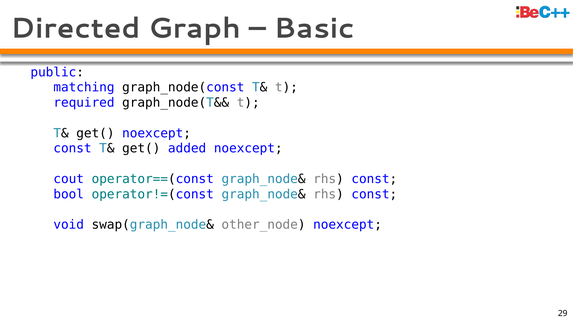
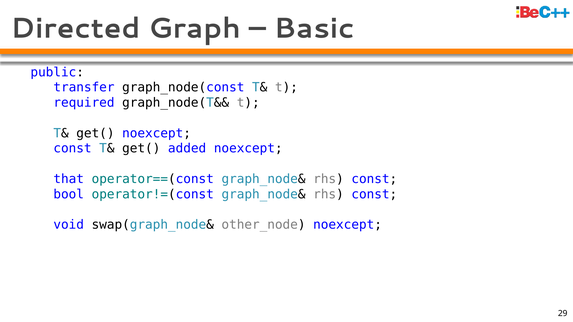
matching: matching -> transfer
cout: cout -> that
